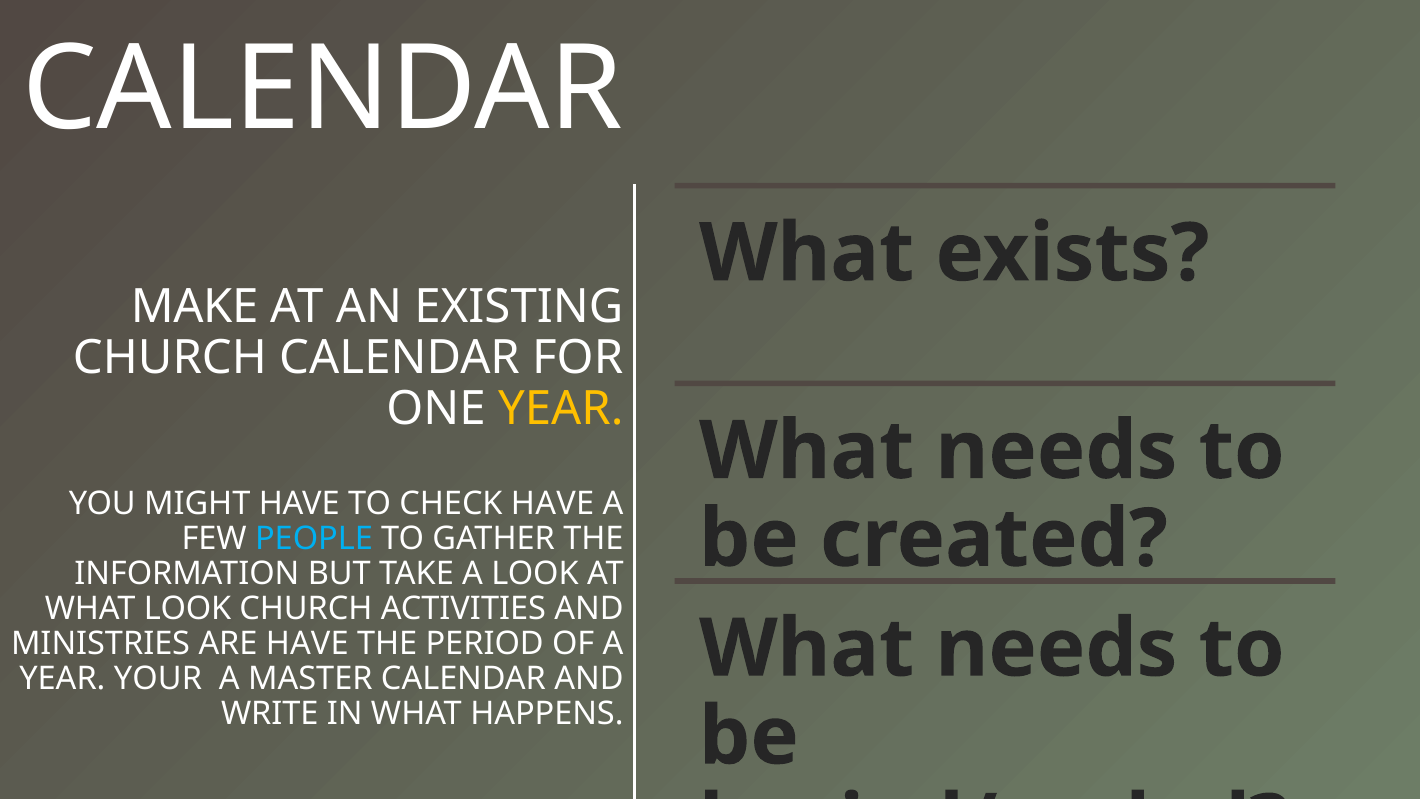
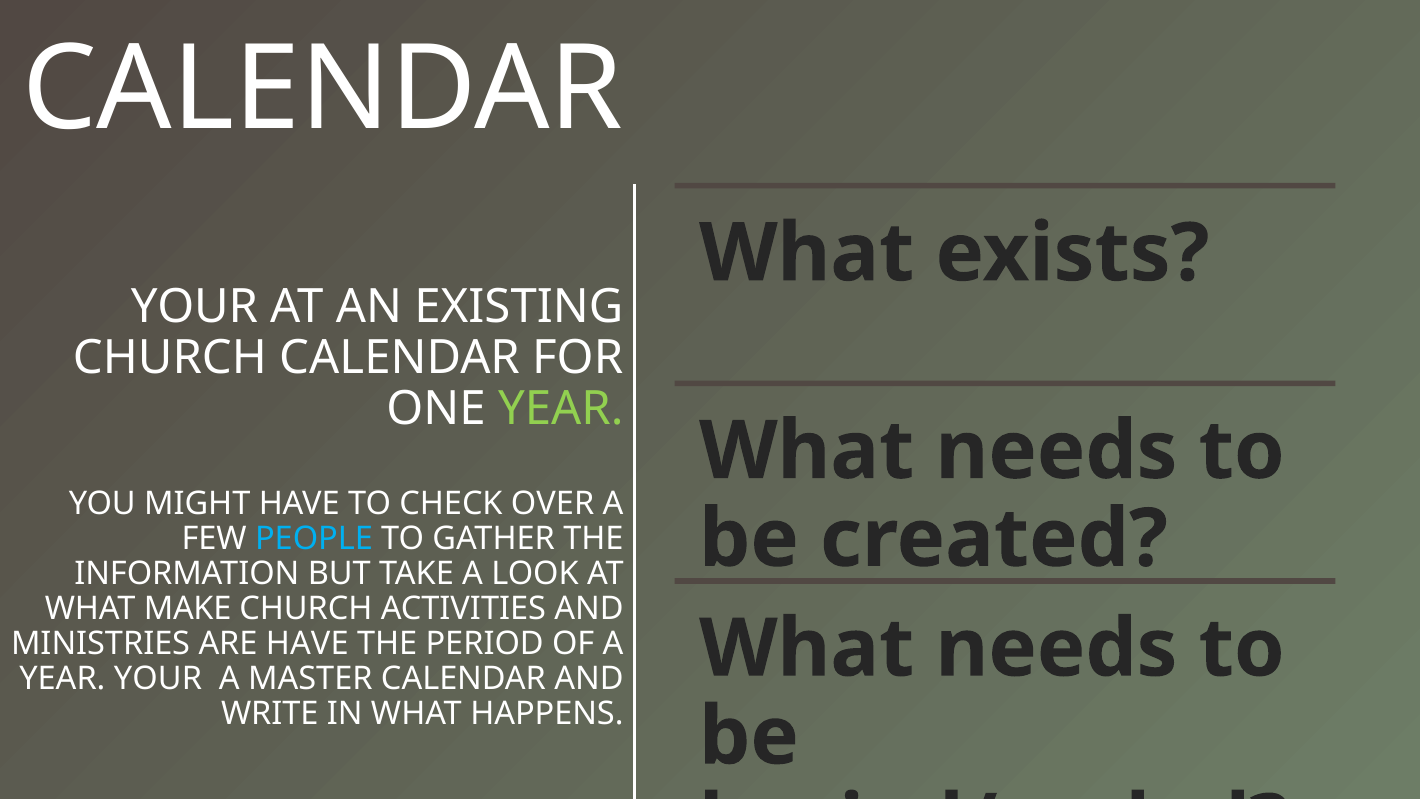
MAKE at (195, 307): MAKE -> YOUR
YEAR at (561, 409) colour: yellow -> light green
CHECK HAVE: HAVE -> OVER
WHAT LOOK: LOOK -> MAKE
